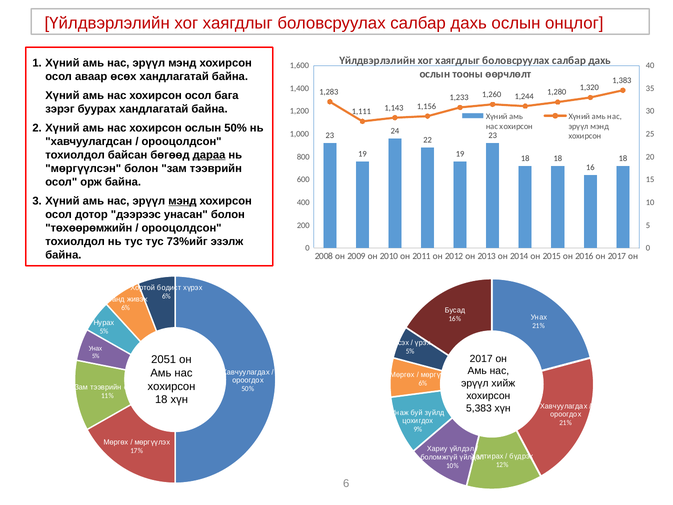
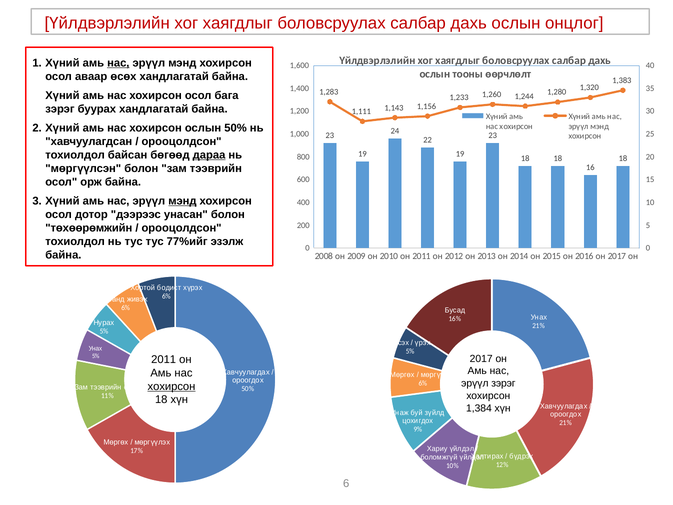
нас at (118, 63) underline: none -> present
73%ийг: 73%ийг -> 77%ийг
2051: 2051 -> 2011
эрүүл хийж: хийж -> зэрэг
хохирсон at (171, 386) underline: none -> present
5,383: 5,383 -> 1,384
